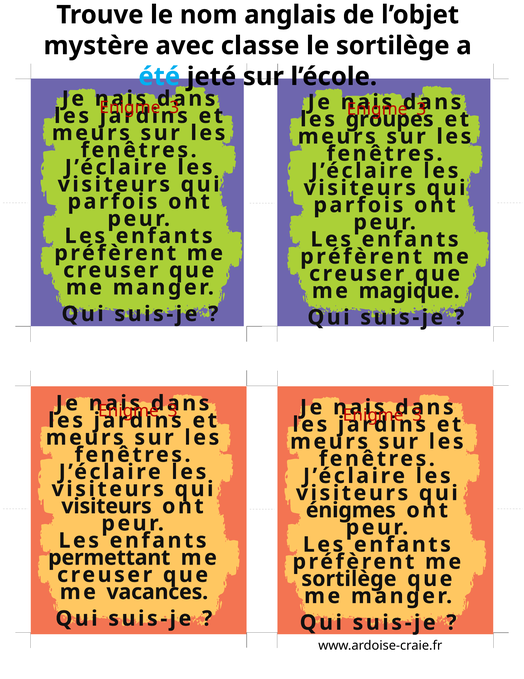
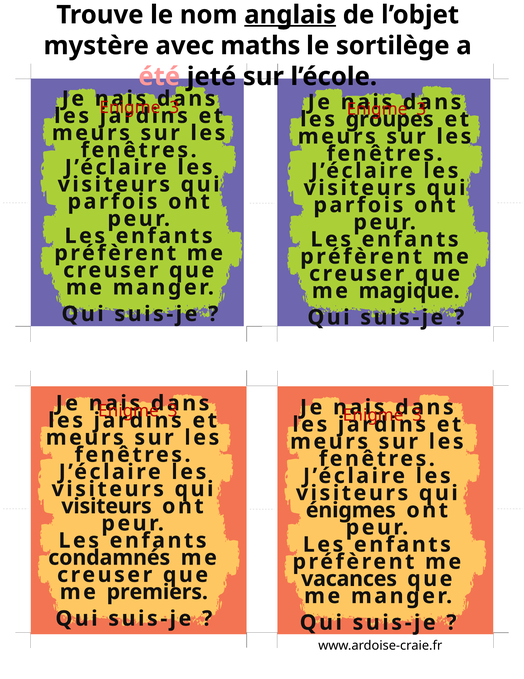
anglais underline: none -> present
classe: classe -> maths
été colour: light blue -> pink
permettant: permettant -> condamnés
sortilège at (349, 578): sortilège -> vacances
vacances: vacances -> premiers
